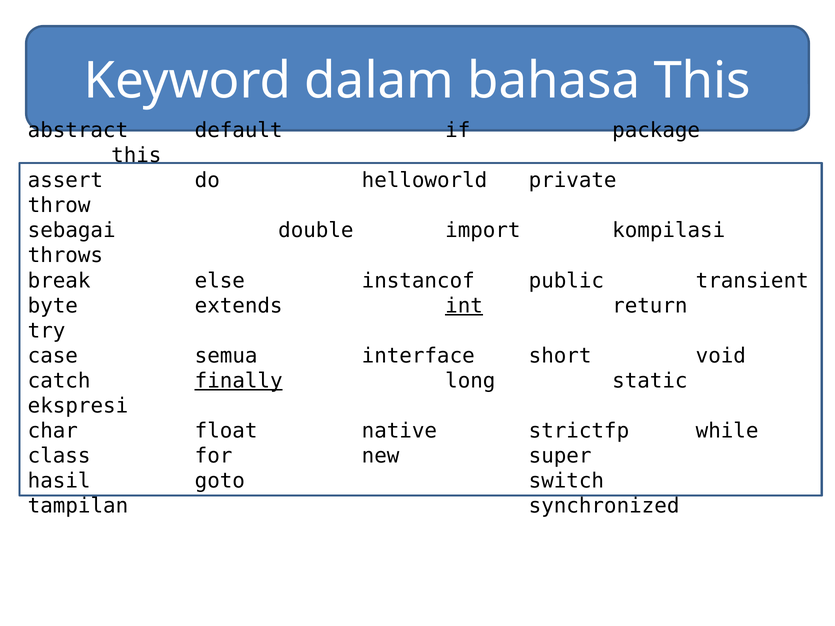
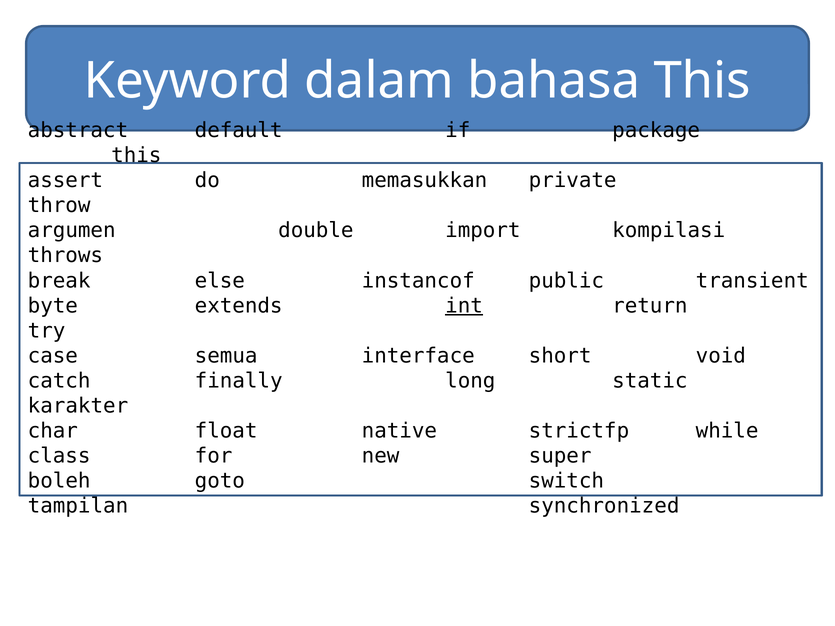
helloworld: helloworld -> memasukkan
sebagai: sebagai -> argumen
finally underline: present -> none
ekspresi: ekspresi -> karakter
hasil: hasil -> boleh
